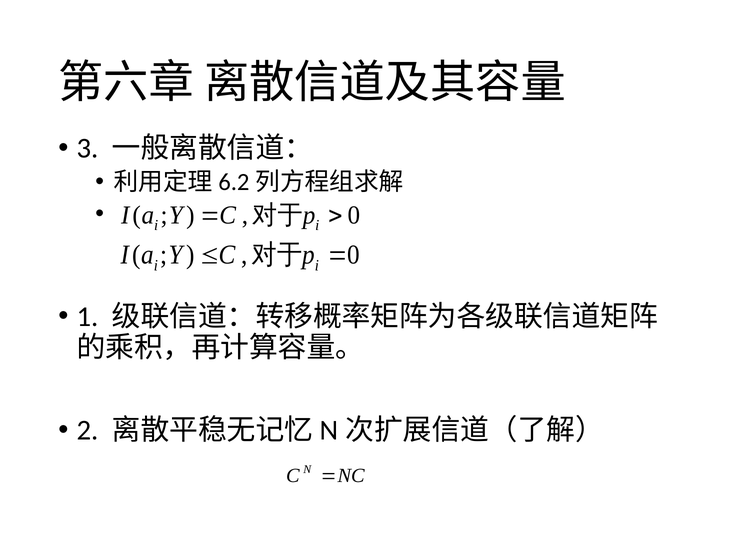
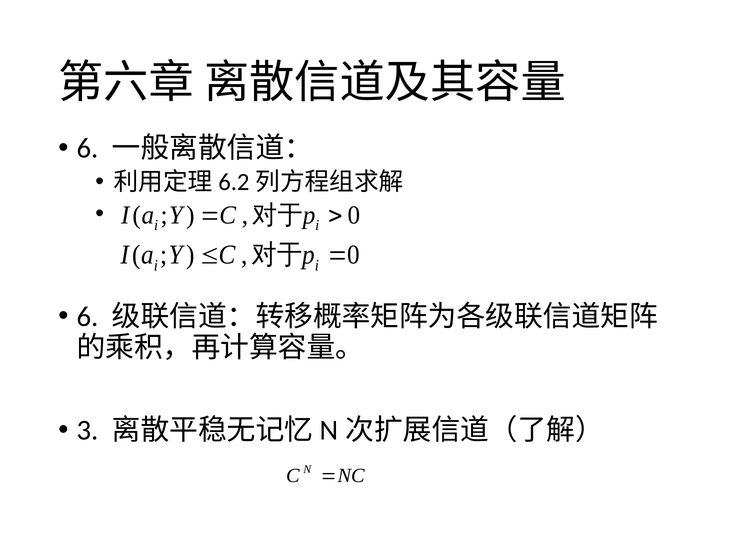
3 at (88, 148): 3 -> 6
1 at (88, 317): 1 -> 6
2: 2 -> 3
